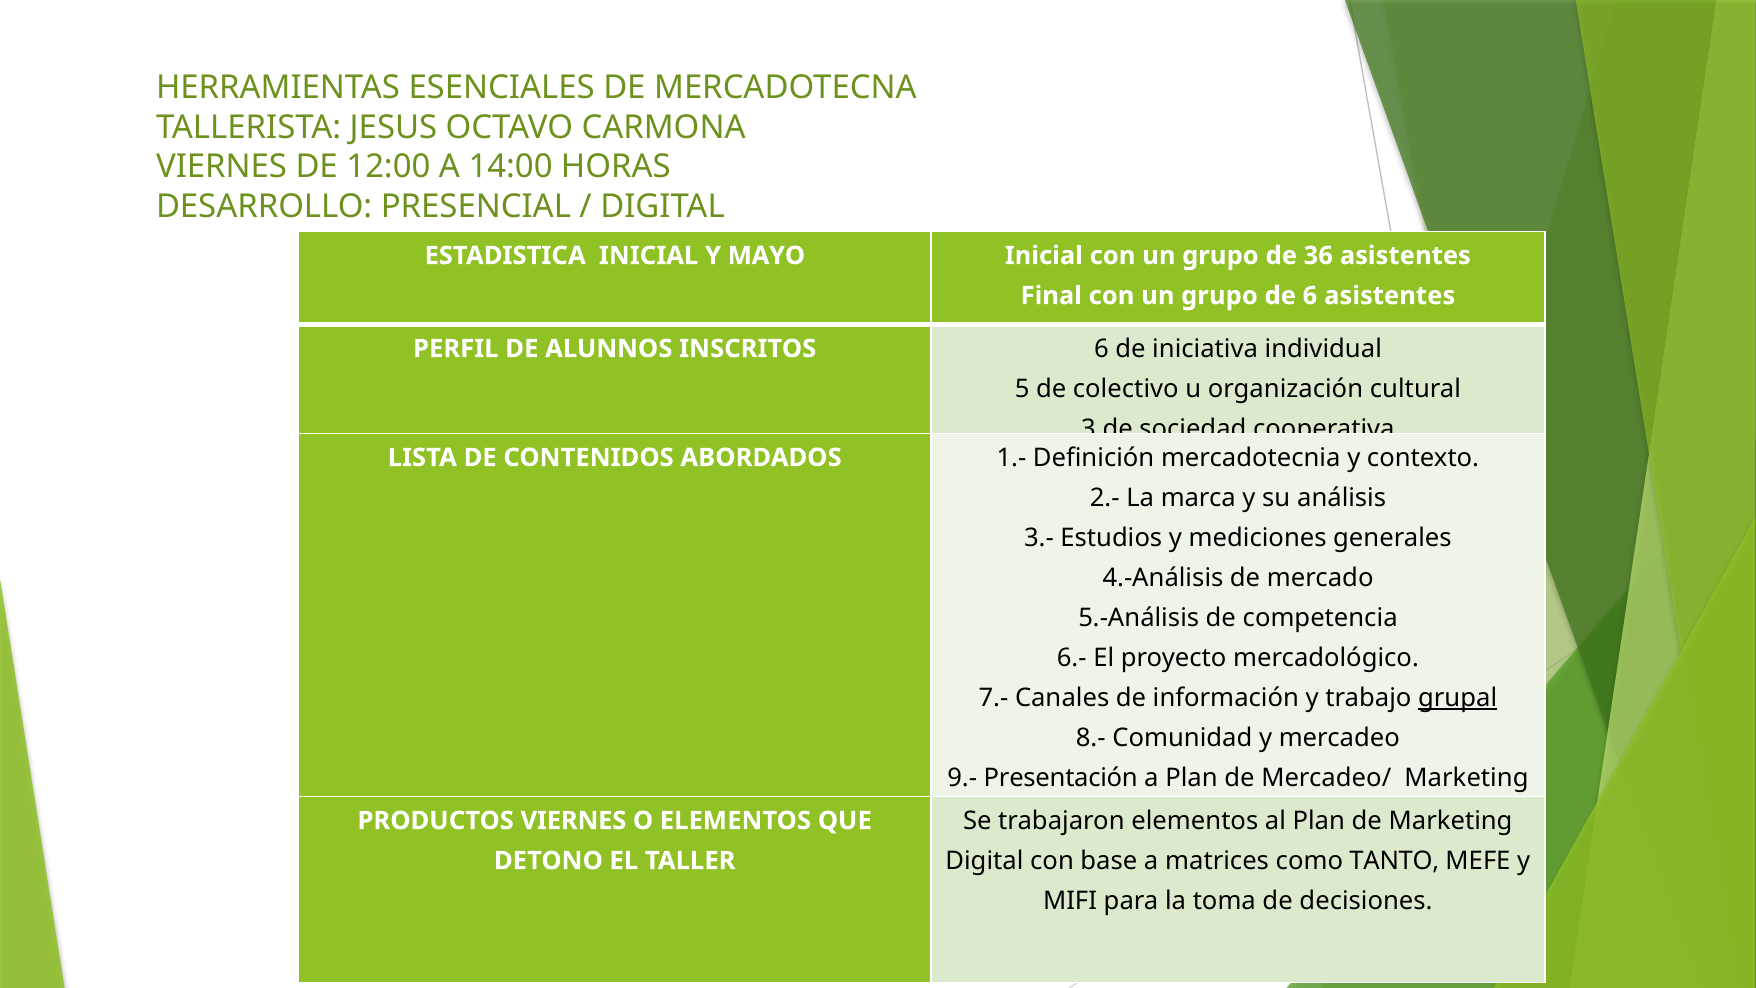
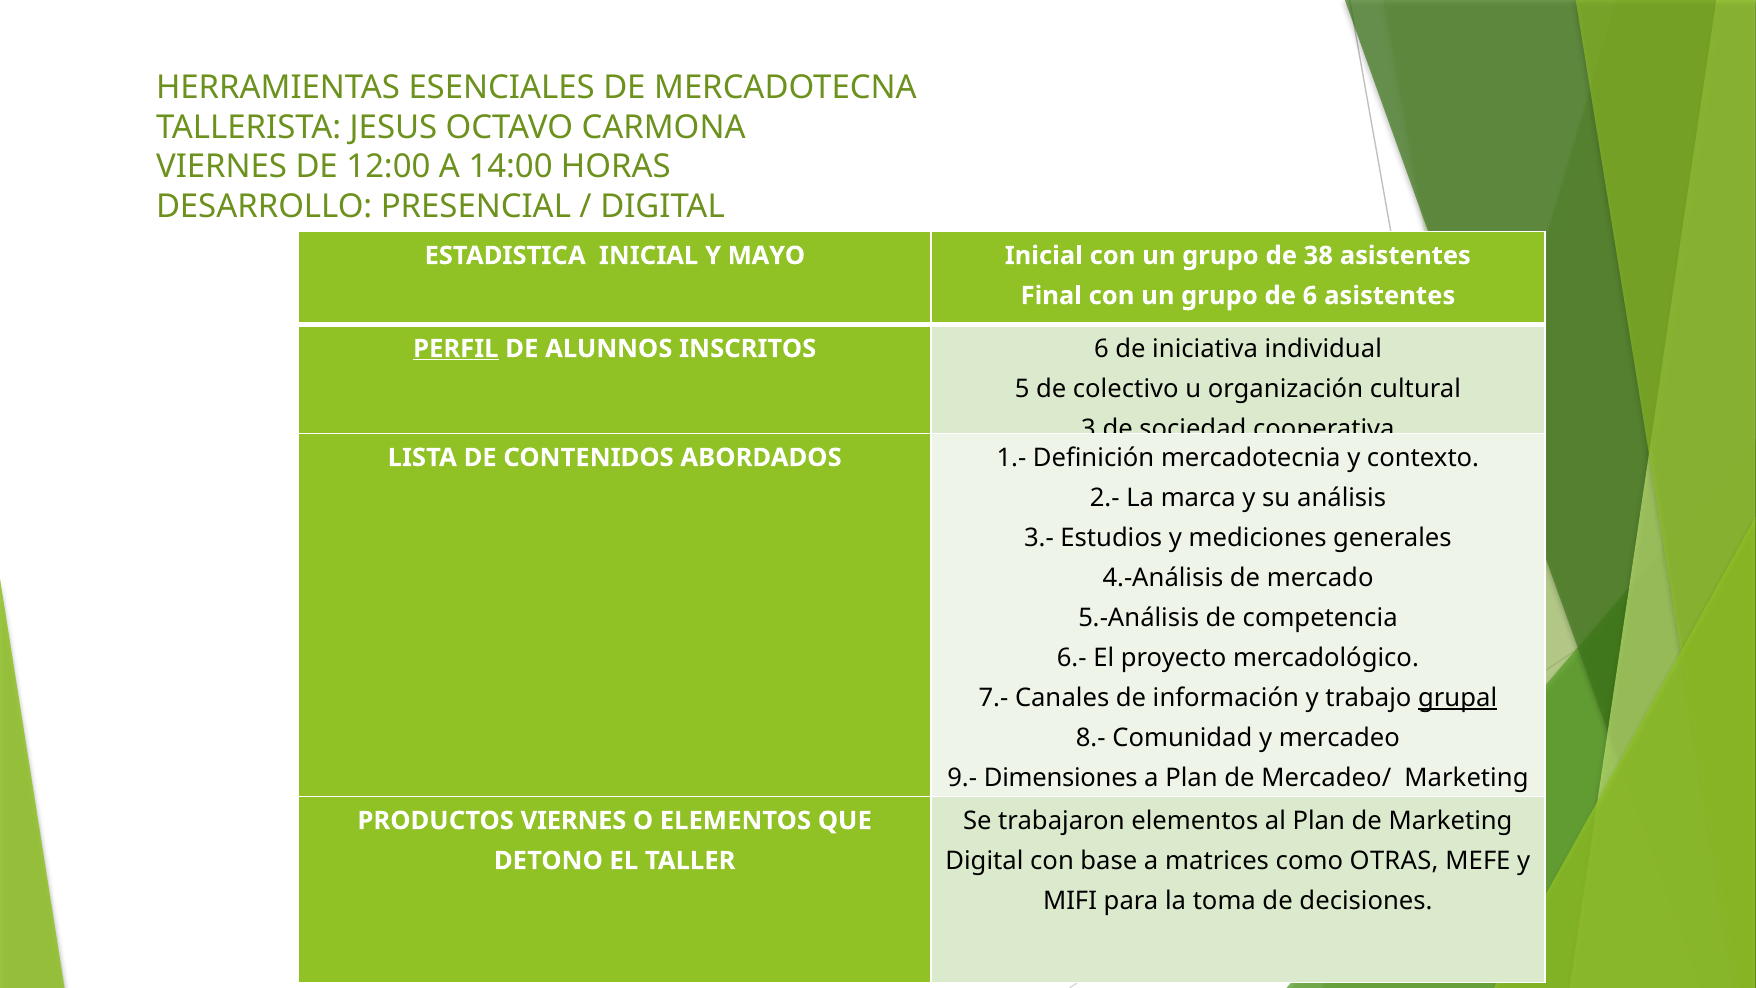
36: 36 -> 38
PERFIL underline: none -> present
9.- Presentación: Presentación -> Dimensiones
TANTO: TANTO -> OTRAS
